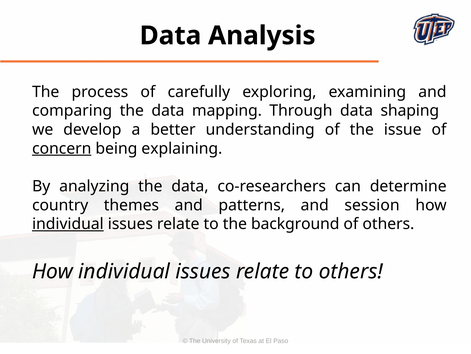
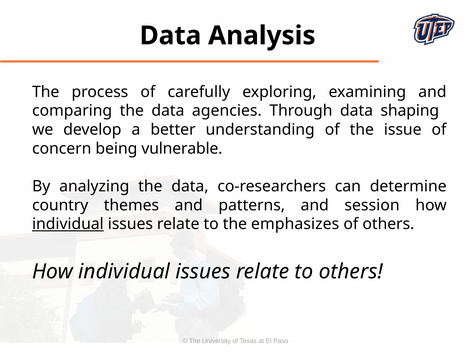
mapping: mapping -> agencies
concern underline: present -> none
explaining: explaining -> vulnerable
background: background -> emphasizes
